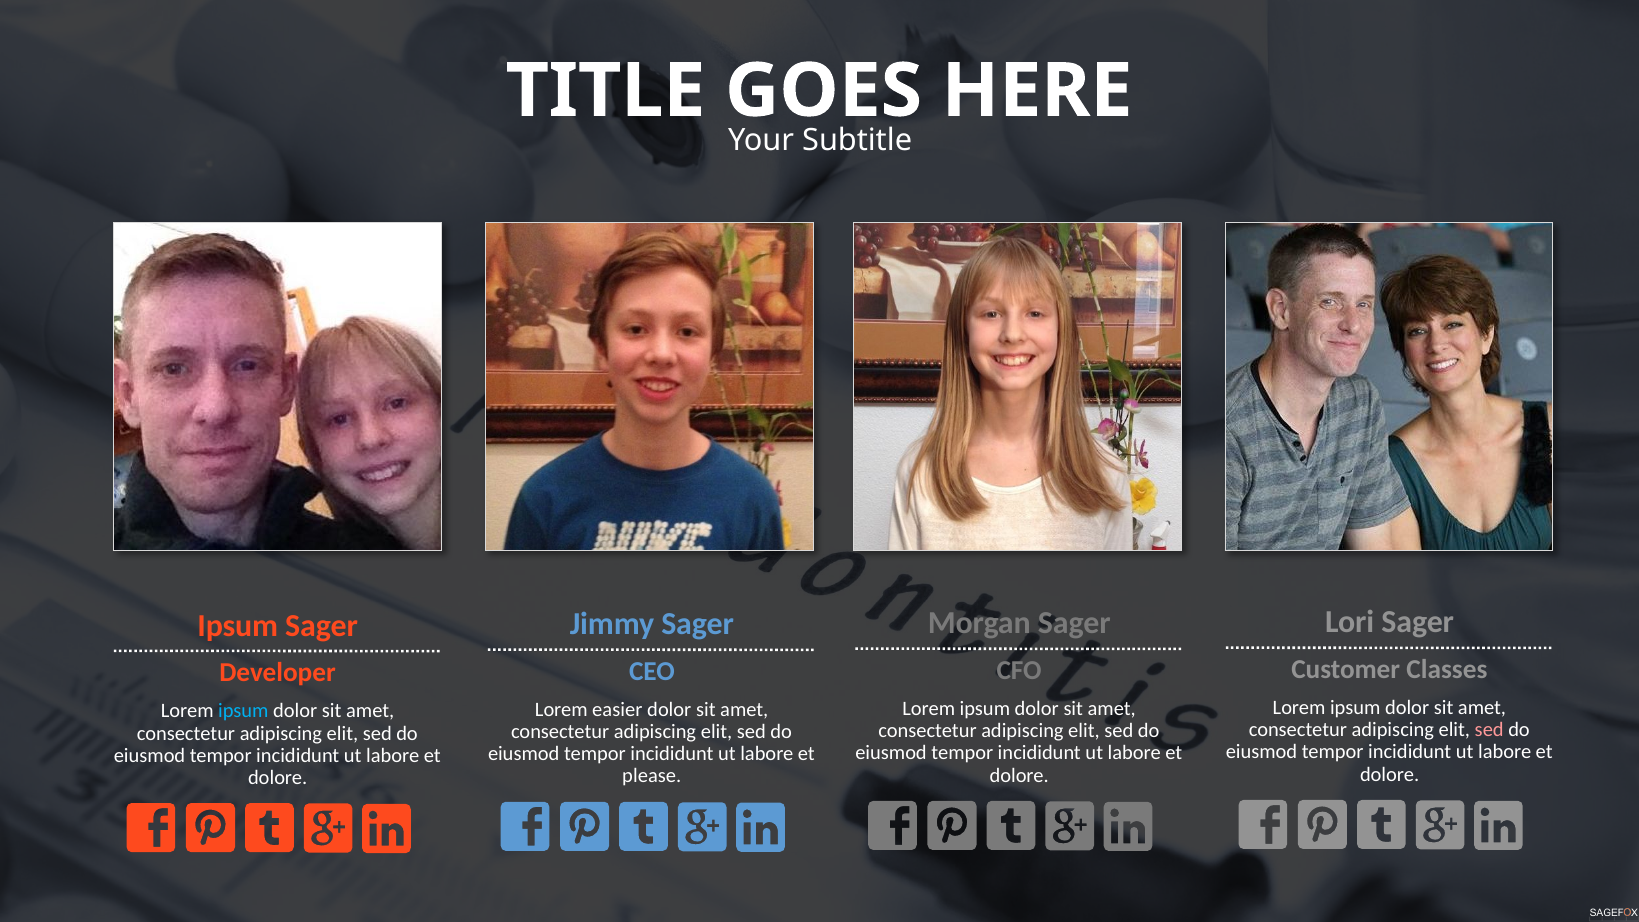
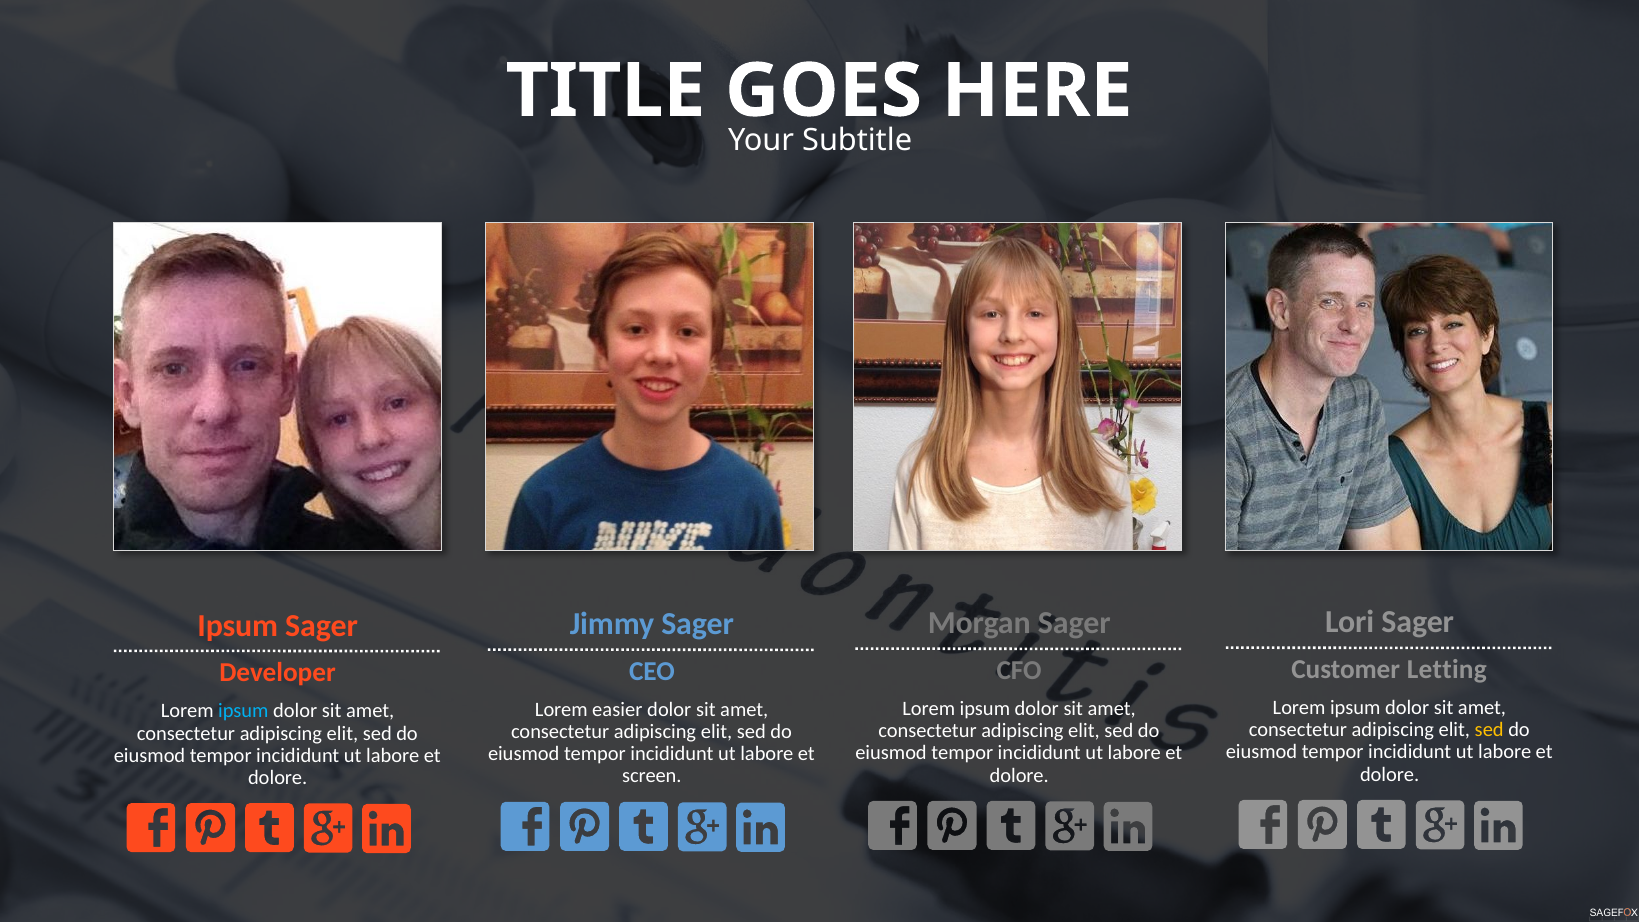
Classes: Classes -> Letting
sed at (1489, 730) colour: pink -> yellow
please: please -> screen
